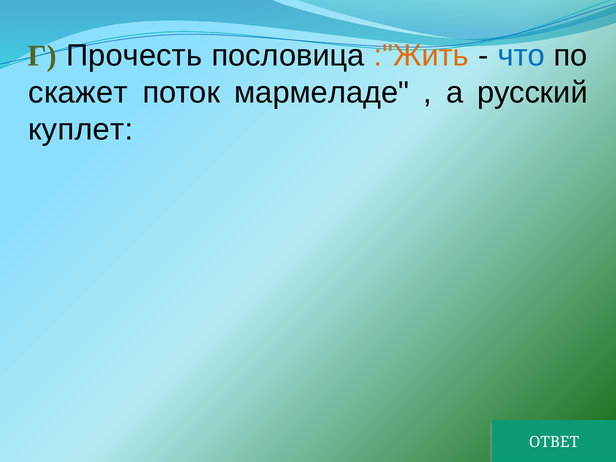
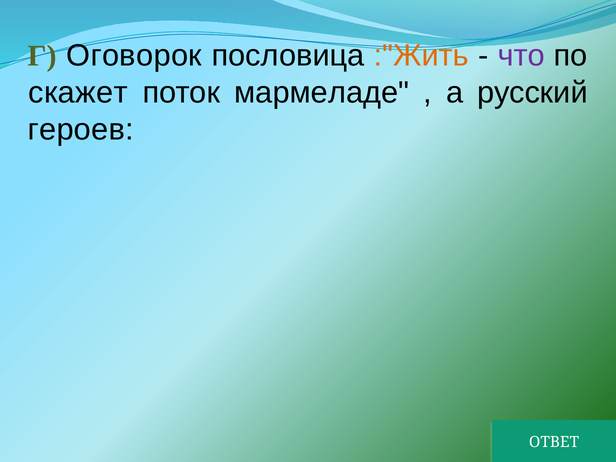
Прочесть: Прочесть -> Оговорок
что colour: blue -> purple
куплет: куплет -> героев
